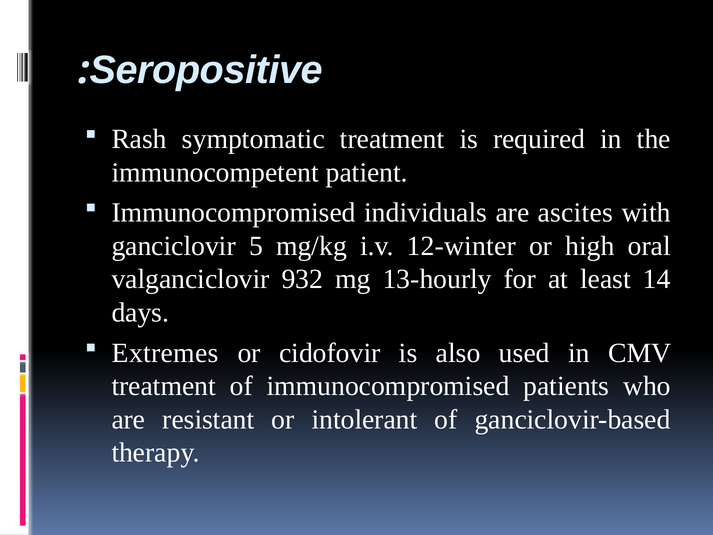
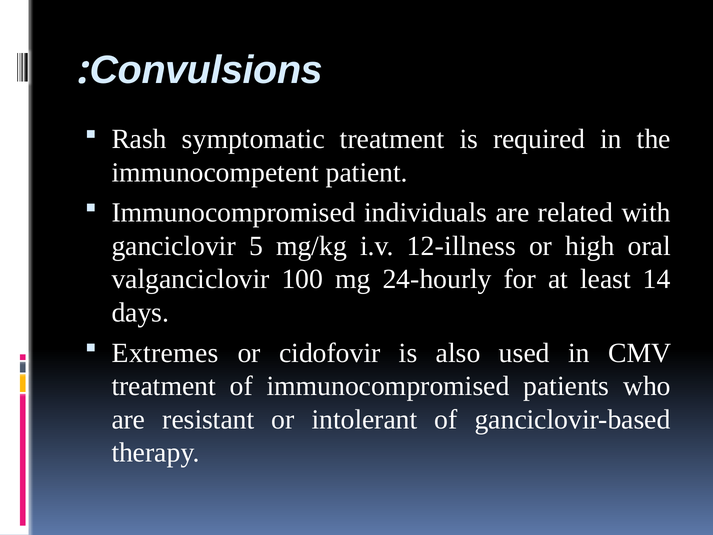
Seropositive: Seropositive -> Convulsions
ascites: ascites -> related
12-winter: 12-winter -> 12-illness
932: 932 -> 100
13-hourly: 13-hourly -> 24-hourly
